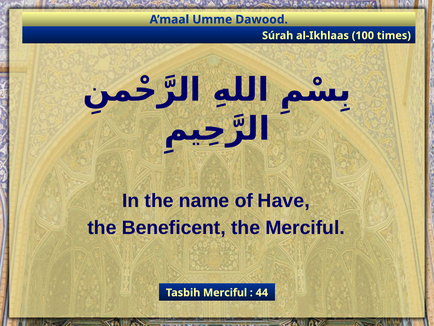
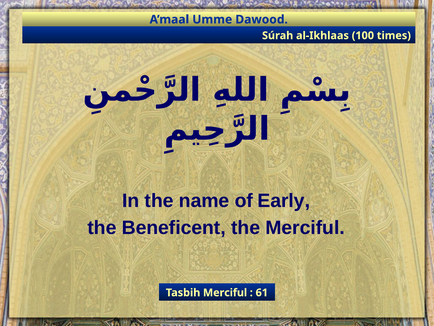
Have: Have -> Early
44: 44 -> 61
